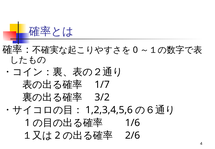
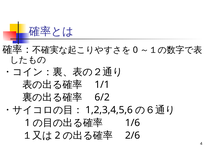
1/7: 1/7 -> 1/1
3/2: 3/2 -> 6/2
